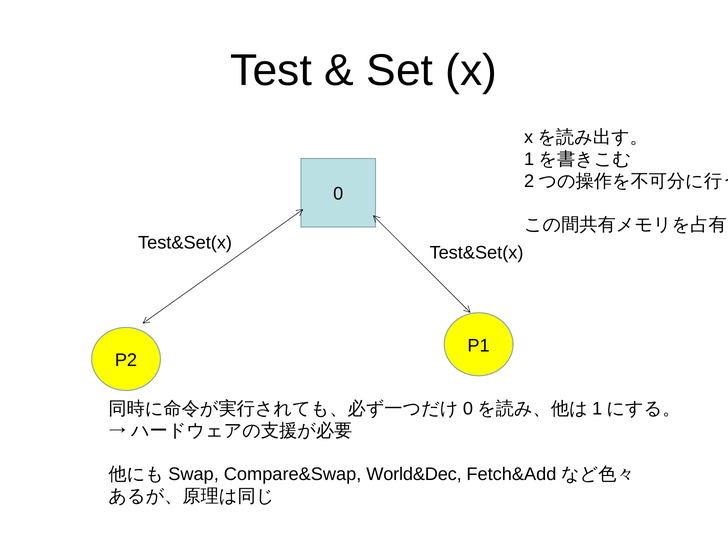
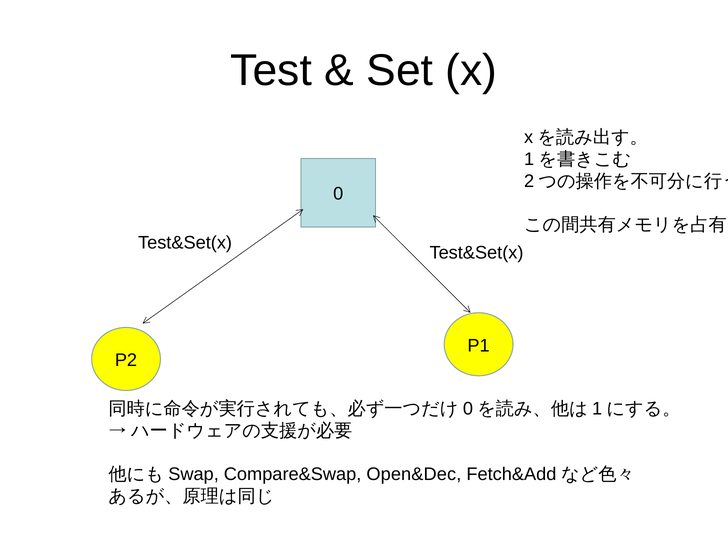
World&Dec: World&Dec -> Open&Dec
